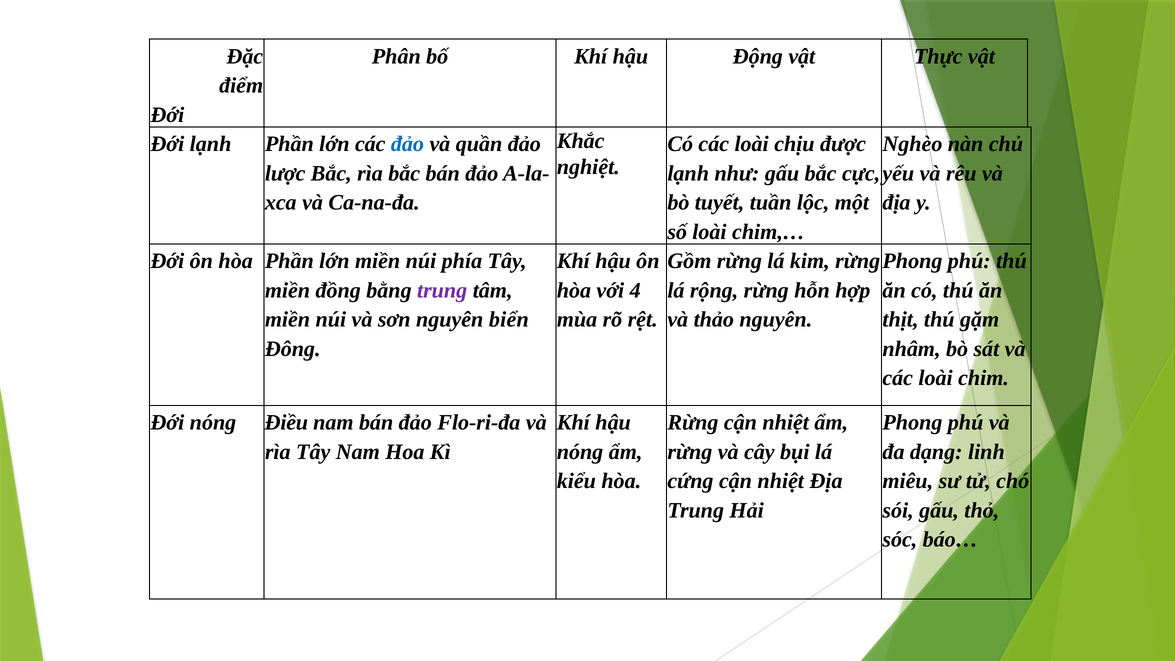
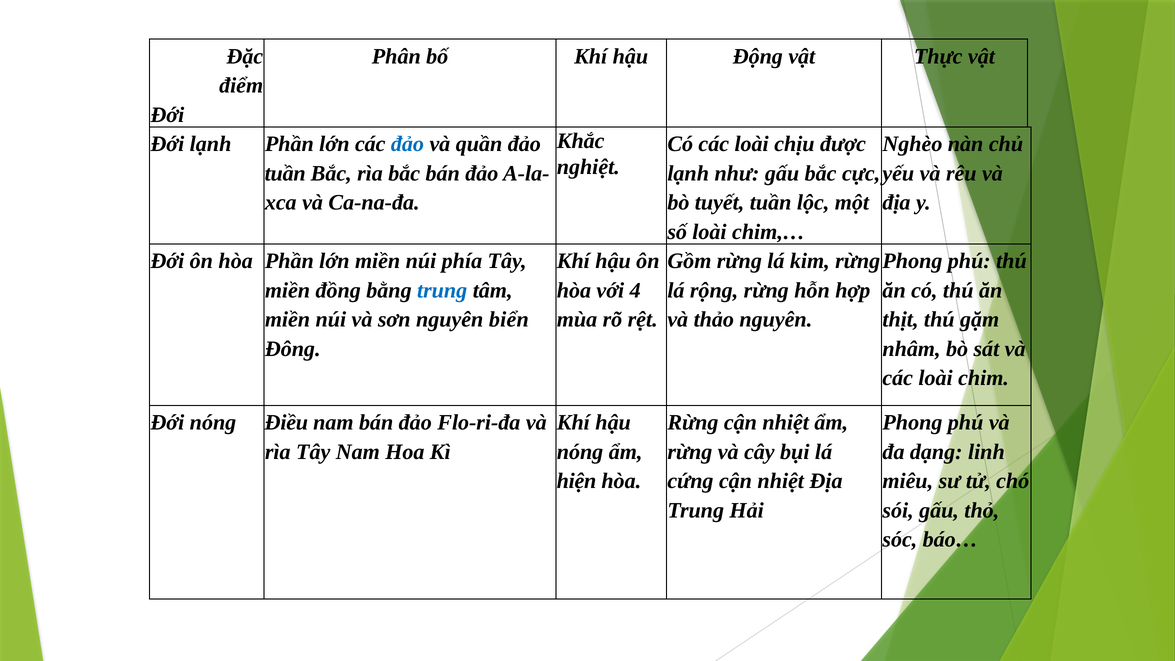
lược at (285, 173): lược -> tuần
trung at (442, 290) colour: purple -> blue
kiểu: kiểu -> hiện
